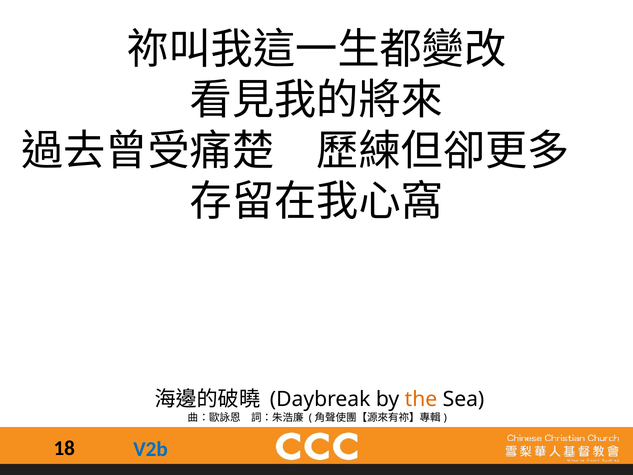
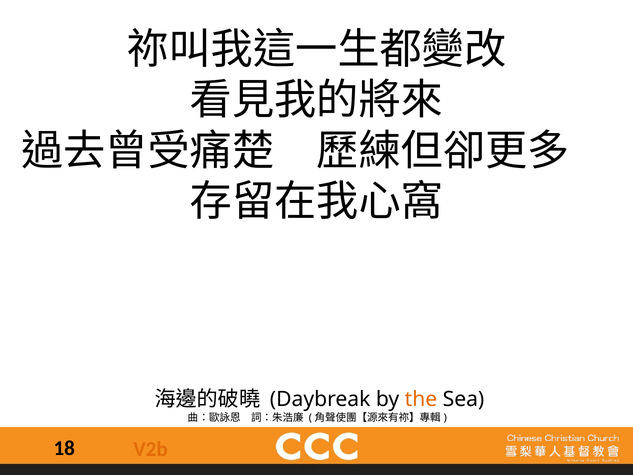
V2b colour: blue -> orange
